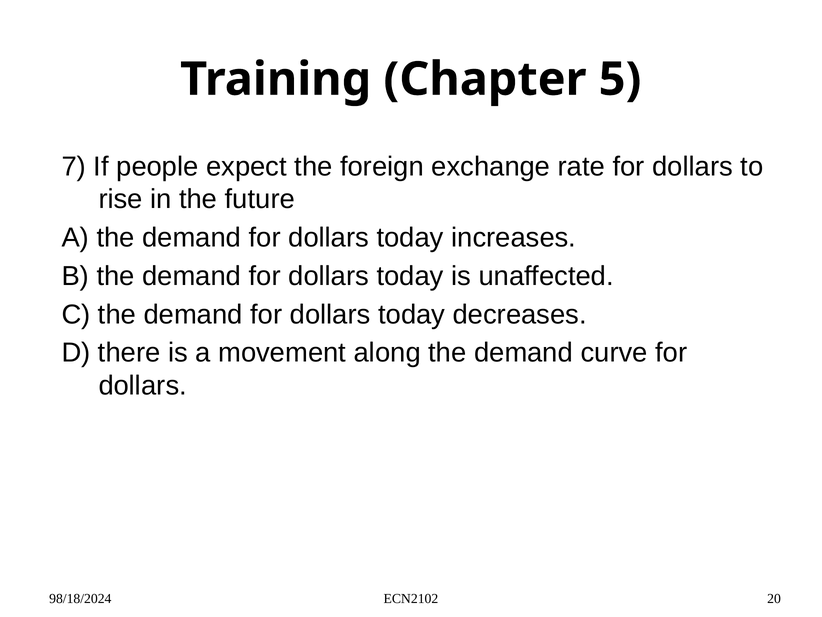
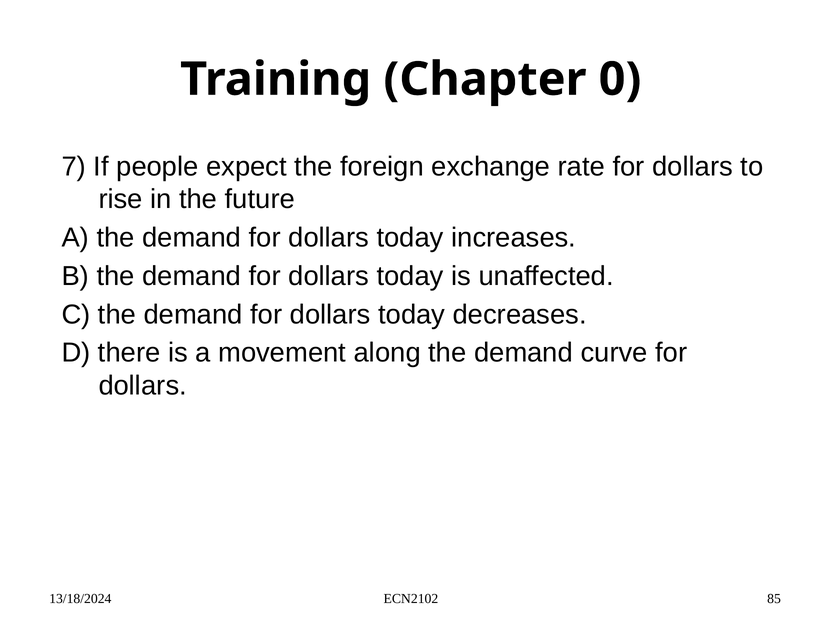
5: 5 -> 0
98/18/2024: 98/18/2024 -> 13/18/2024
20: 20 -> 85
